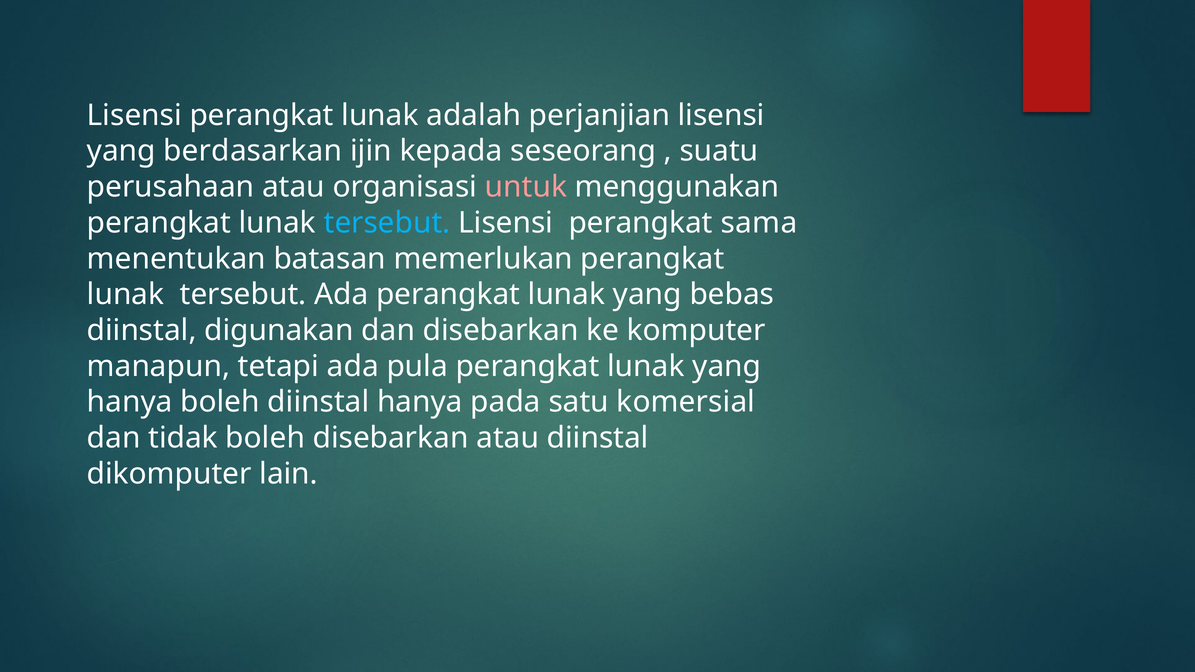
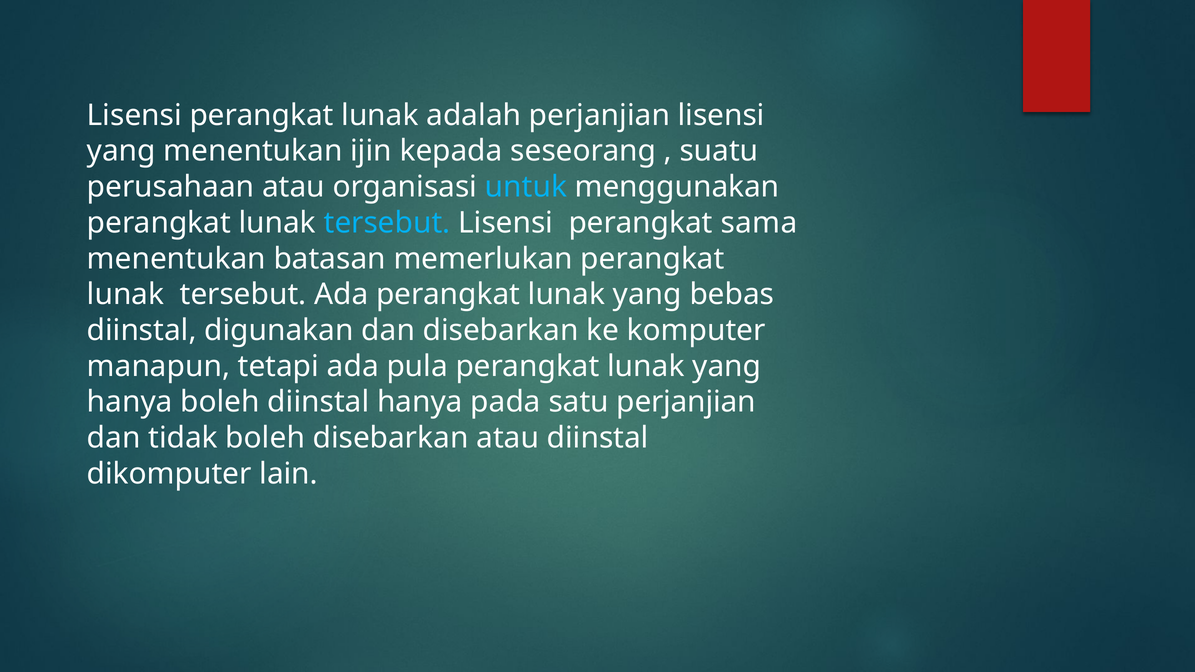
yang berdasarkan: berdasarkan -> menentukan
untuk colour: pink -> light blue
satu komersial: komersial -> perjanjian
